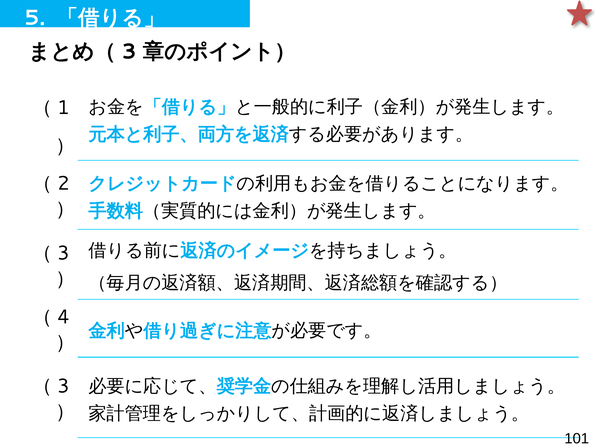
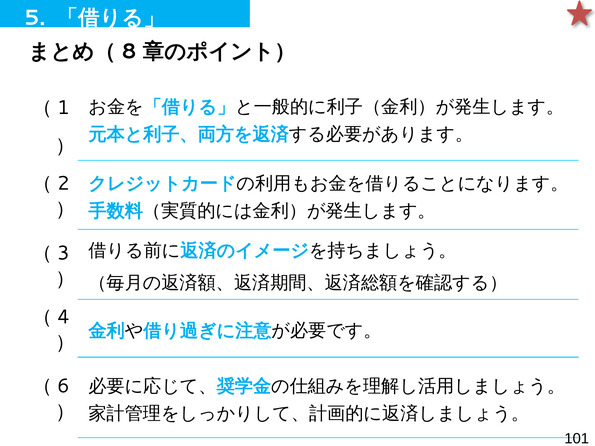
3 at (129, 51): 3 -> 8
3 at (64, 386): 3 -> 6
